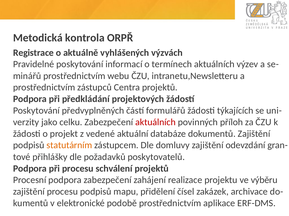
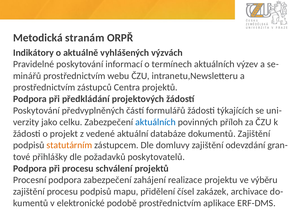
kontrola: kontrola -> stranám
Registrace: Registrace -> Indikátory
aktuálních at (155, 123) colour: red -> blue
